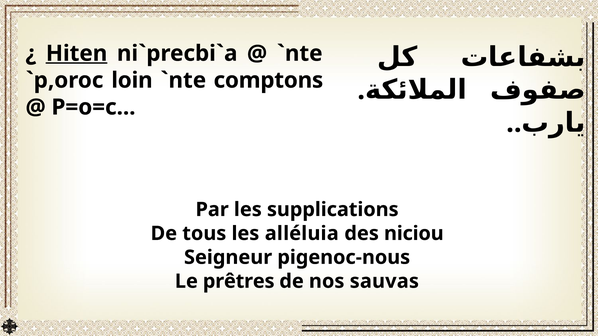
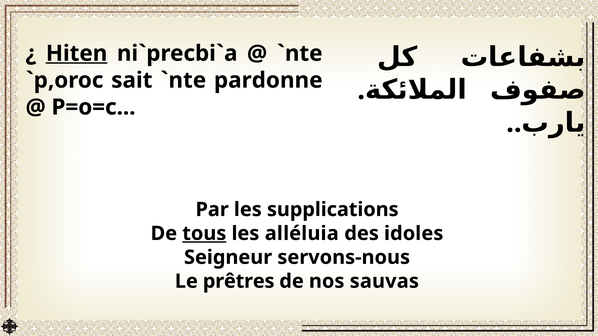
loin: loin -> sait
comptons: comptons -> pardonne
tous underline: none -> present
niciou: niciou -> idoles
pigenoc-nous: pigenoc-nous -> servons-nous
